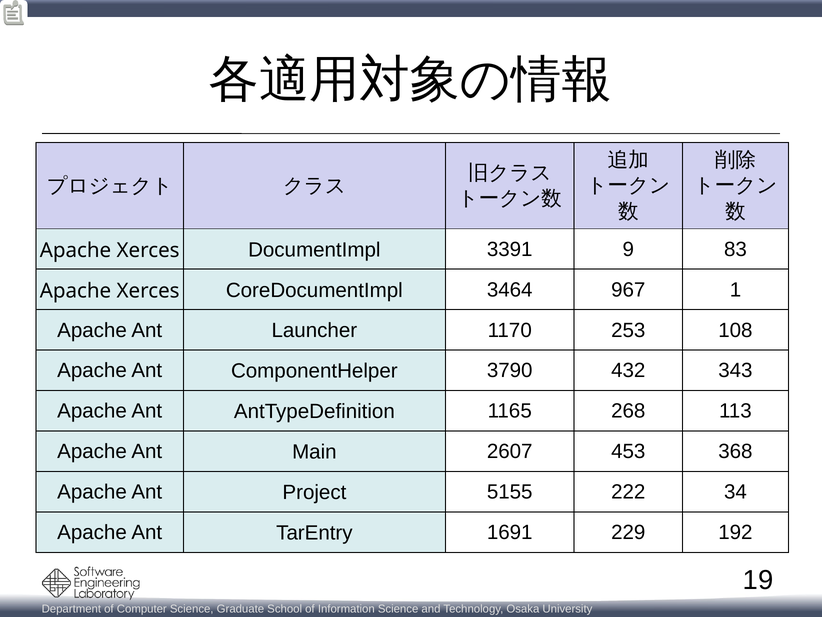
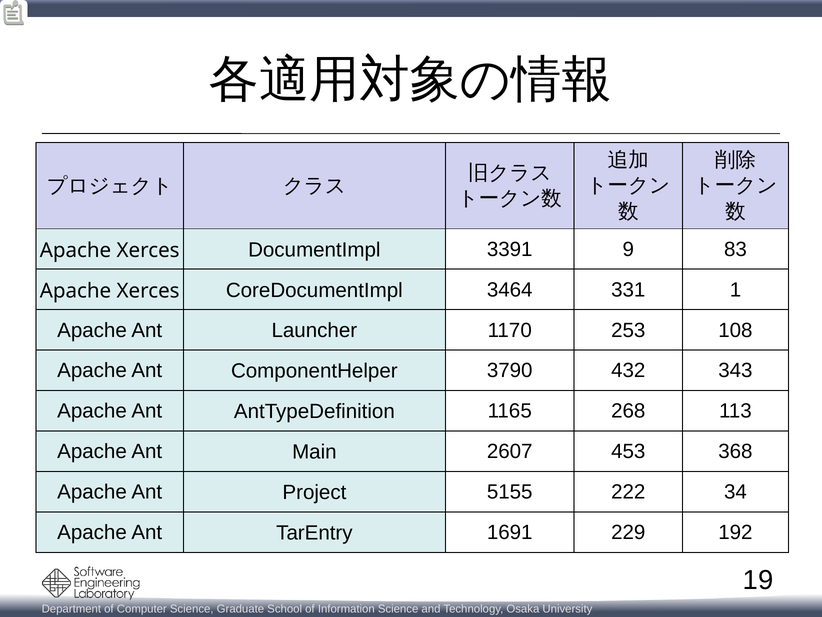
967: 967 -> 331
